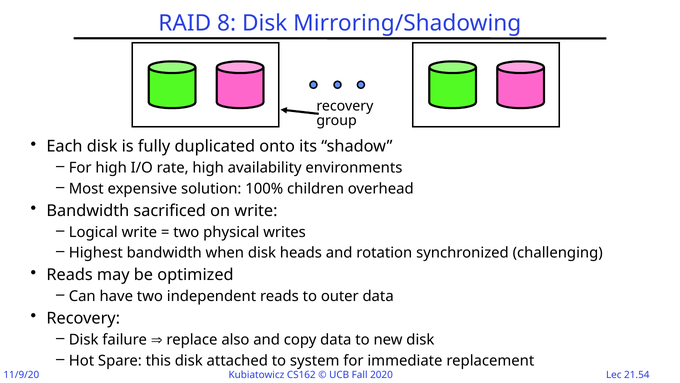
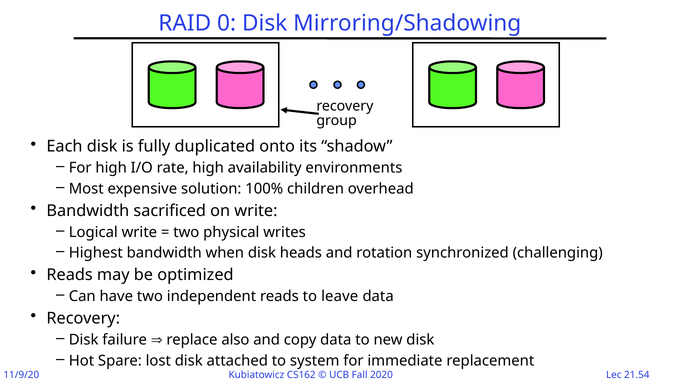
8: 8 -> 0
outer: outer -> leave
this: this -> lost
